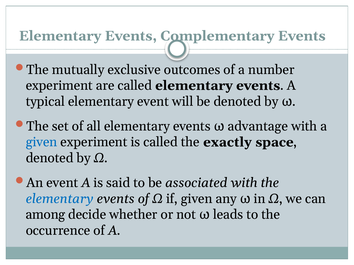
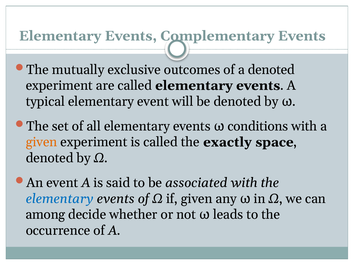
a number: number -> denoted
advantage: advantage -> conditions
given at (42, 142) colour: blue -> orange
